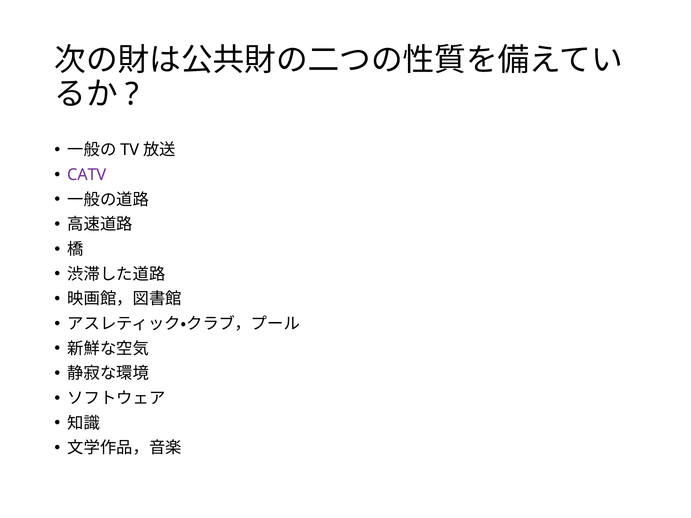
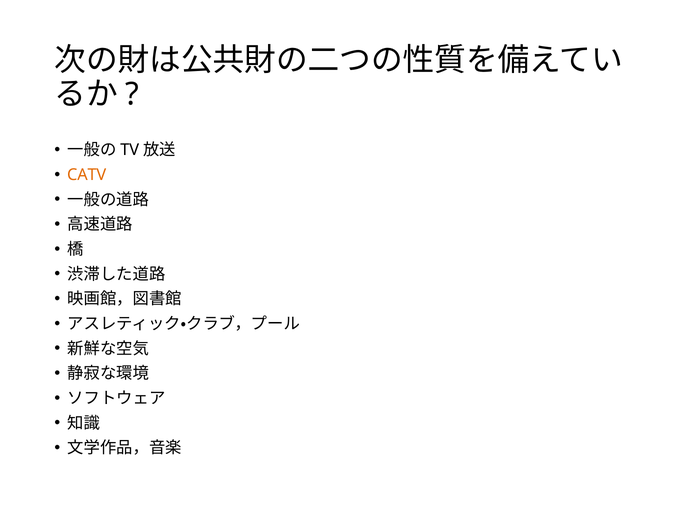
CATV colour: purple -> orange
